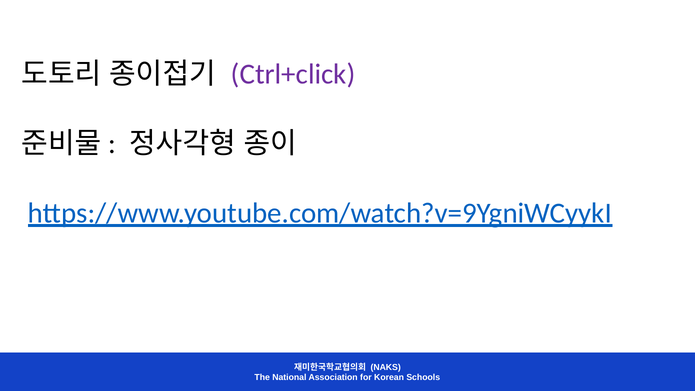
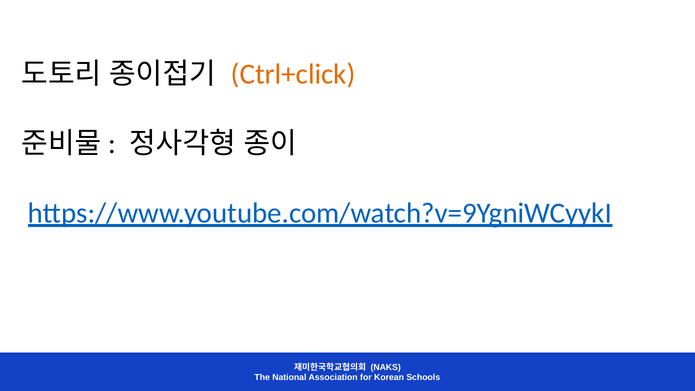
Ctrl+click colour: purple -> orange
